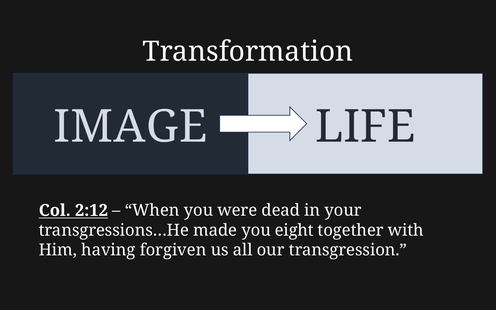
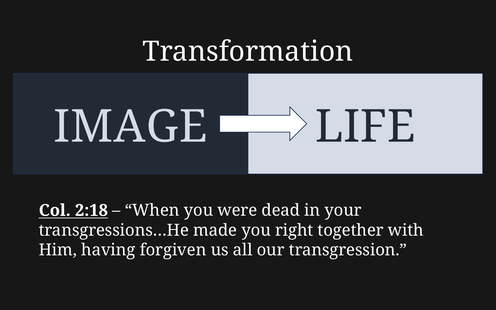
2:12: 2:12 -> 2:18
eight: eight -> right
